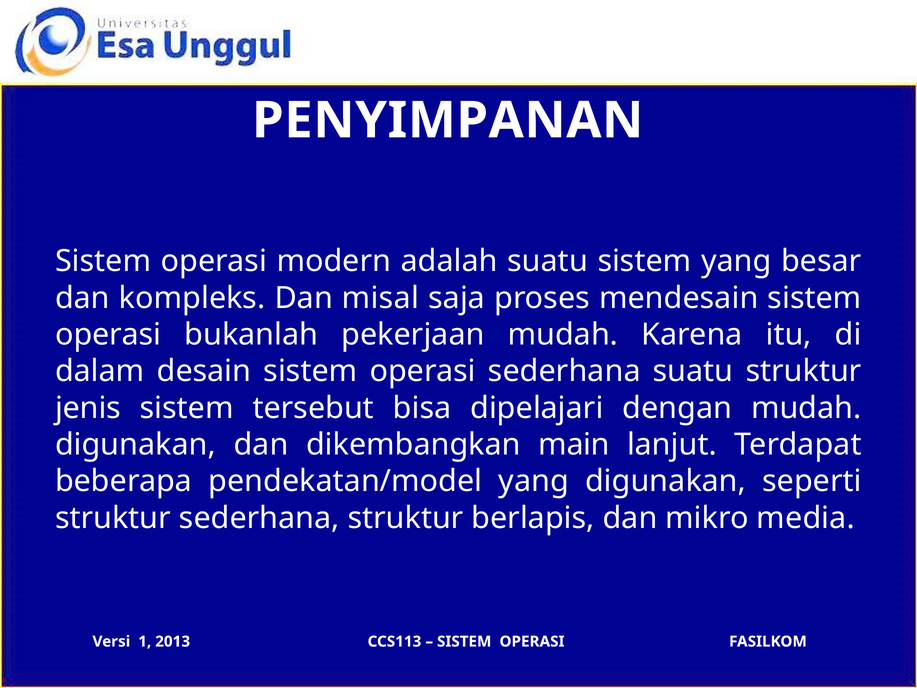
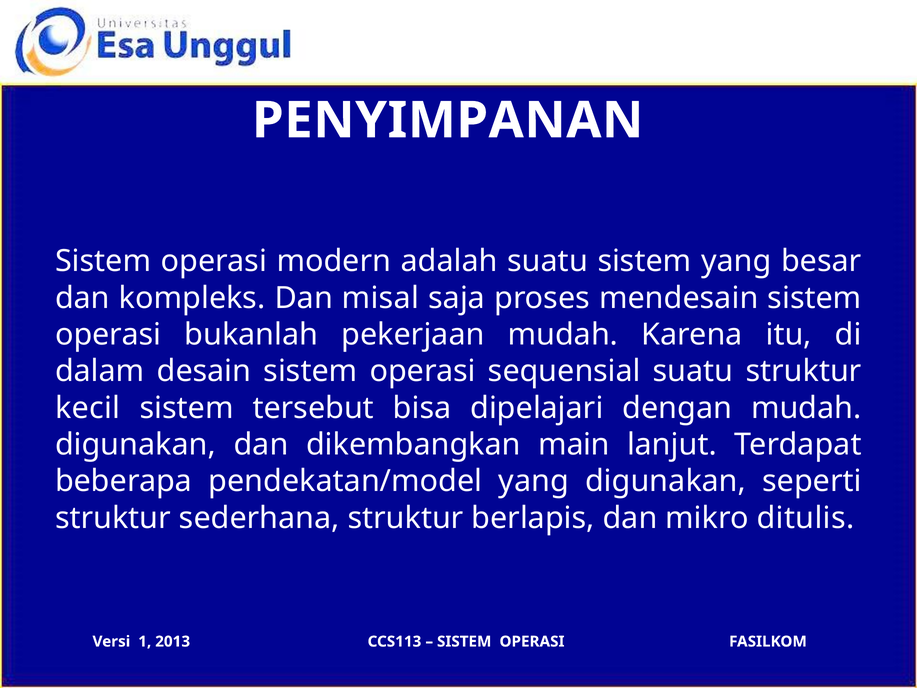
operasi sederhana: sederhana -> sequensial
jenis: jenis -> kecil
media: media -> ditulis
